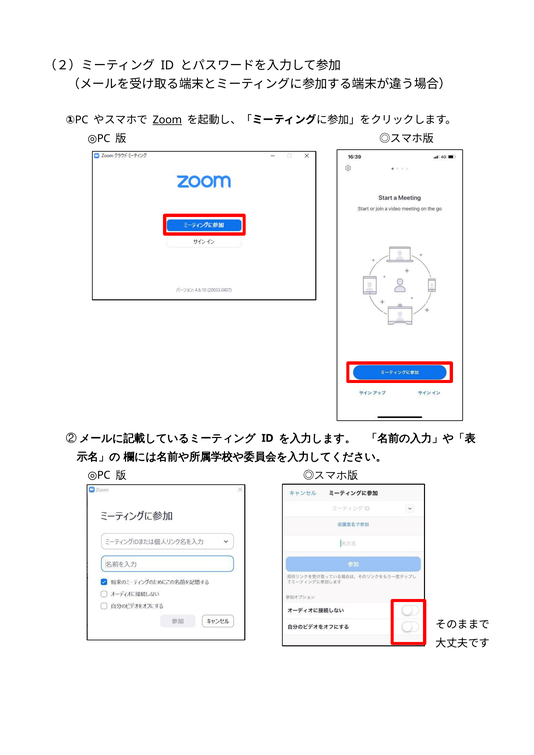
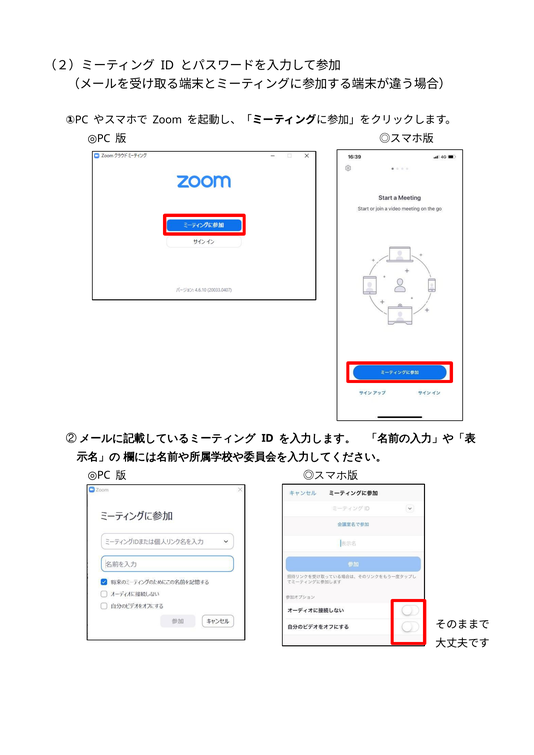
Zoom underline: present -> none
